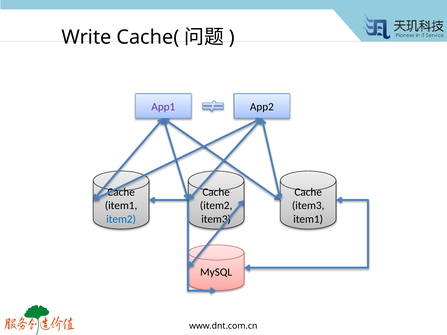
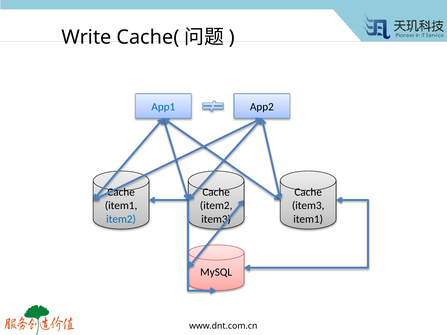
App1 colour: purple -> blue
